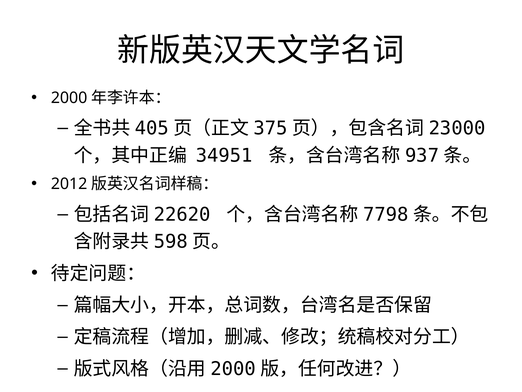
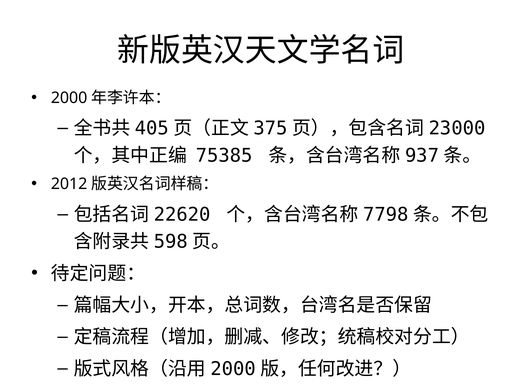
34951: 34951 -> 75385
